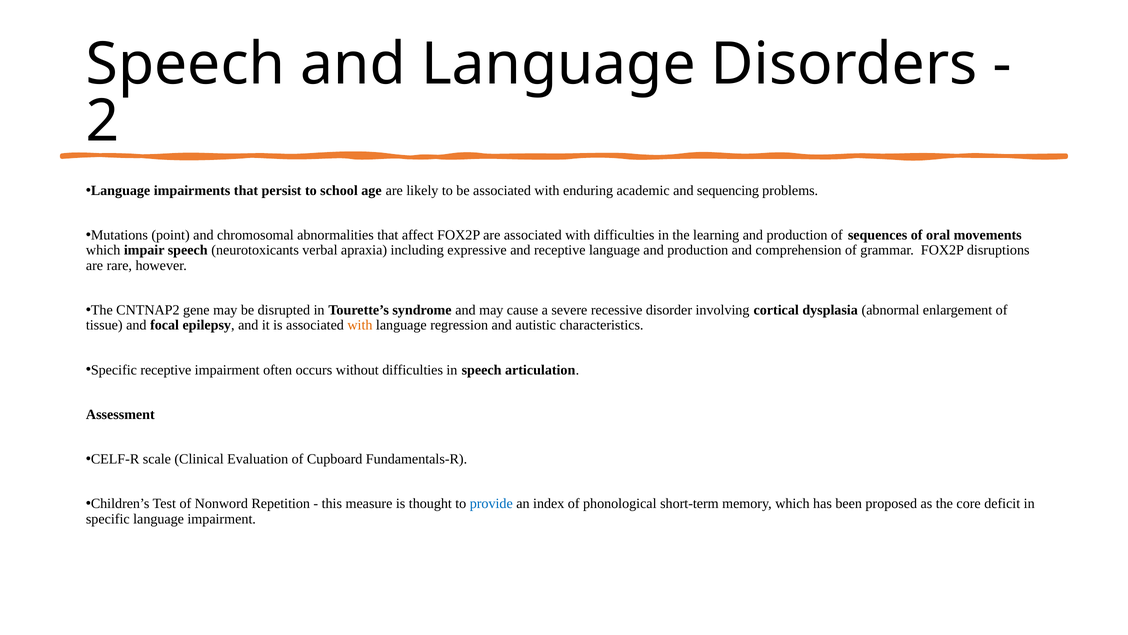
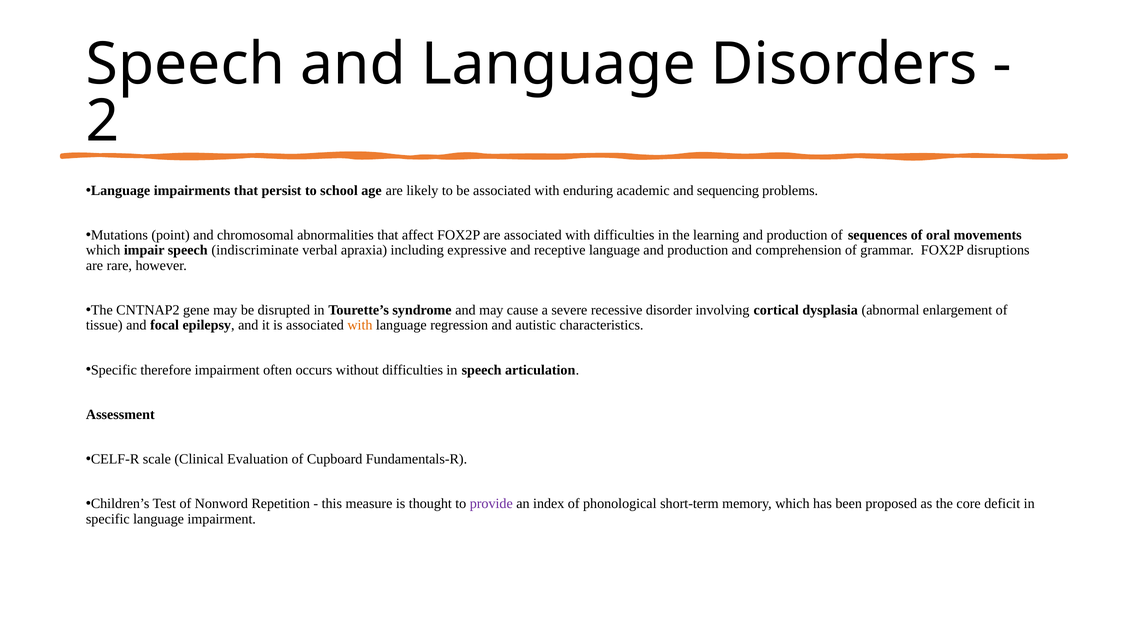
neurotoxicants: neurotoxicants -> indiscriminate
Specific receptive: receptive -> therefore
provide colour: blue -> purple
